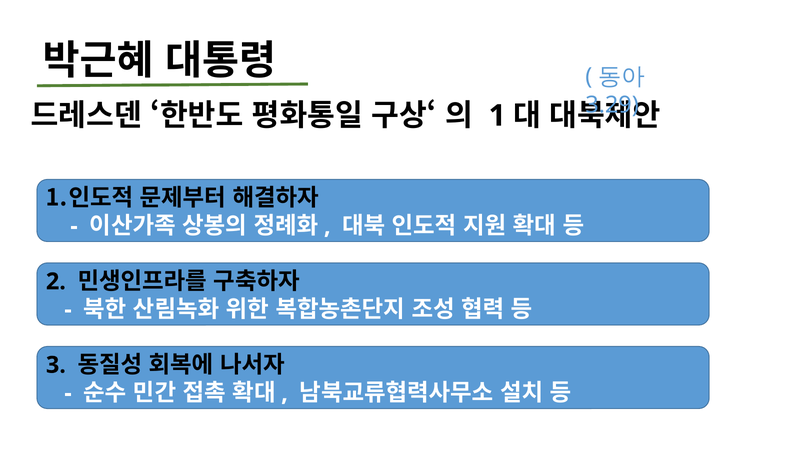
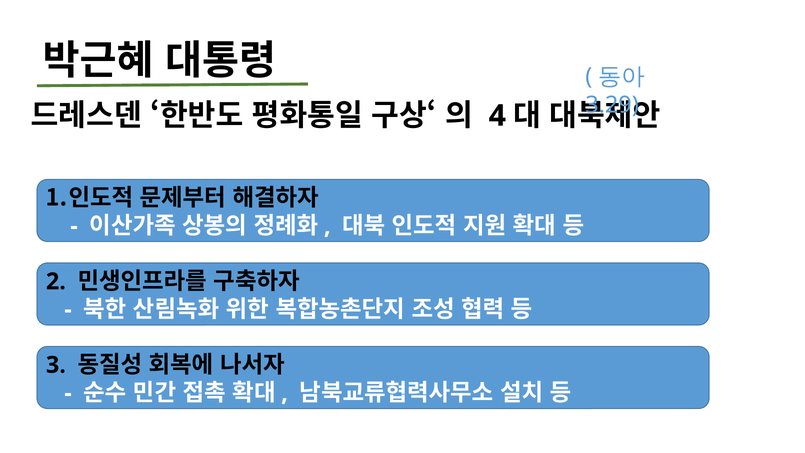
1: 1 -> 4
